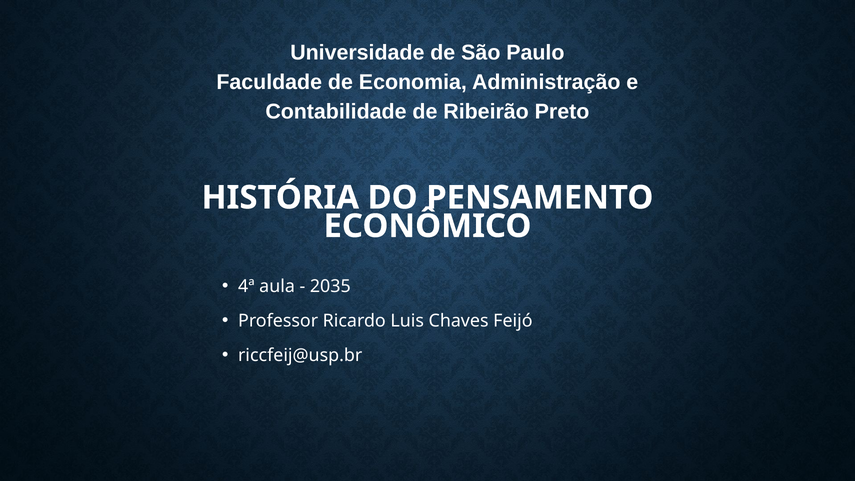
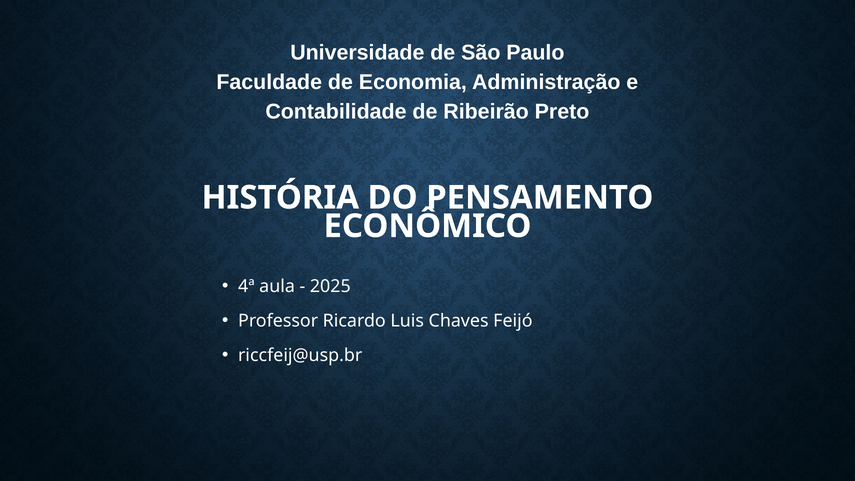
2035: 2035 -> 2025
